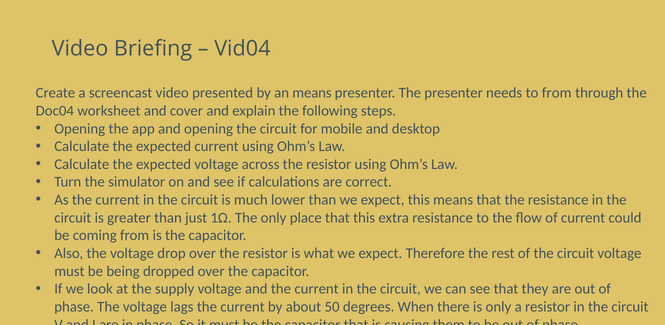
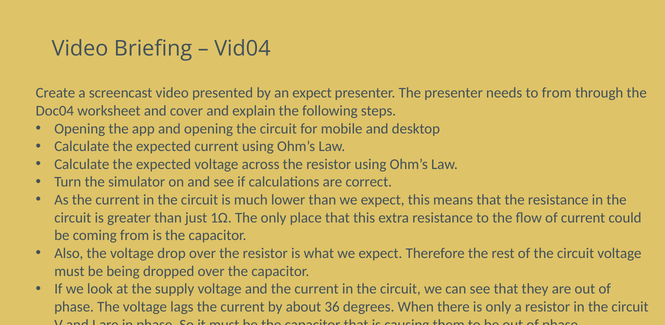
an means: means -> expect
50: 50 -> 36
